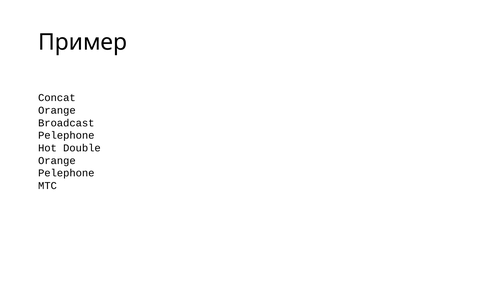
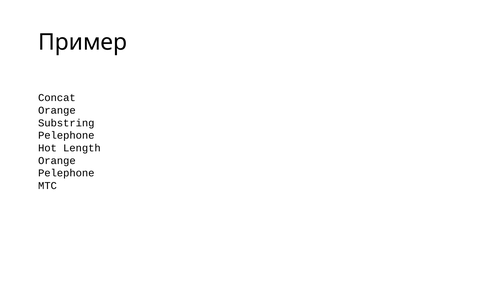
Broadcast: Broadcast -> Substring
Double: Double -> Length
